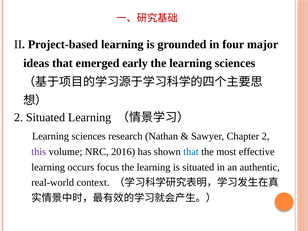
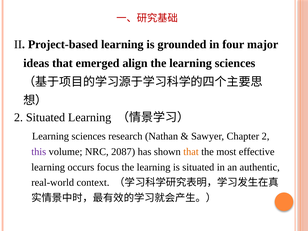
early: early -> align
2016: 2016 -> 2087
that at (191, 152) colour: blue -> orange
